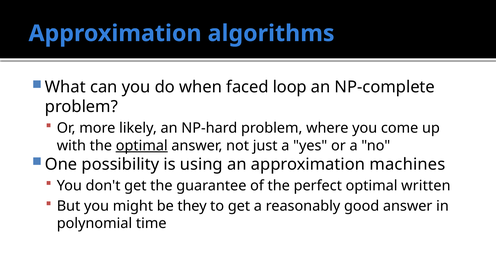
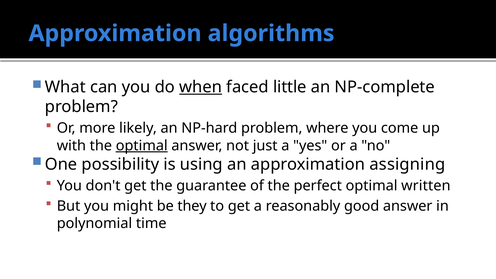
when underline: none -> present
loop: loop -> little
machines: machines -> assigning
